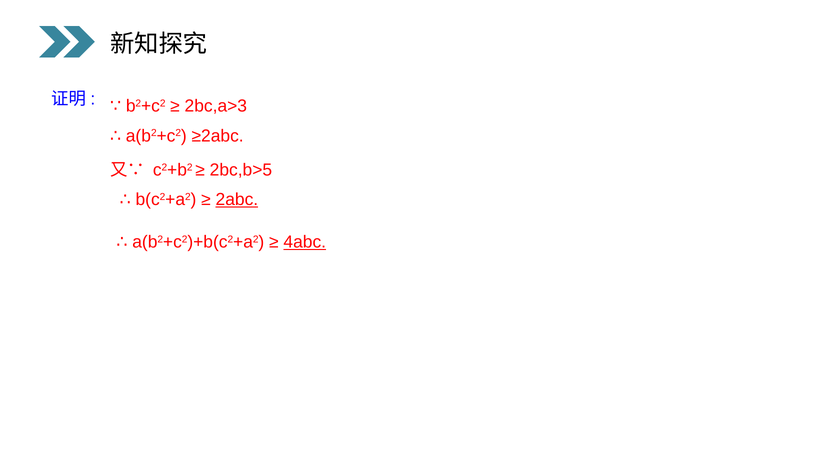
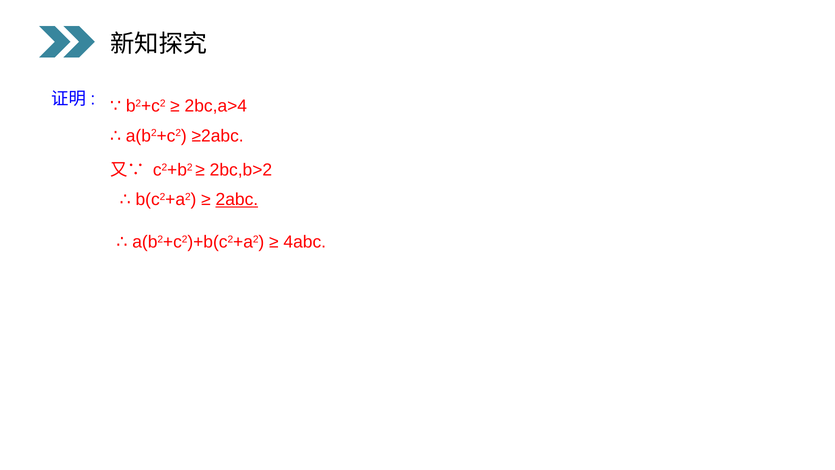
2bc,a>3: 2bc,a>3 -> 2bc,a>4
2bc,b>5: 2bc,b>5 -> 2bc,b>2
4abc underline: present -> none
